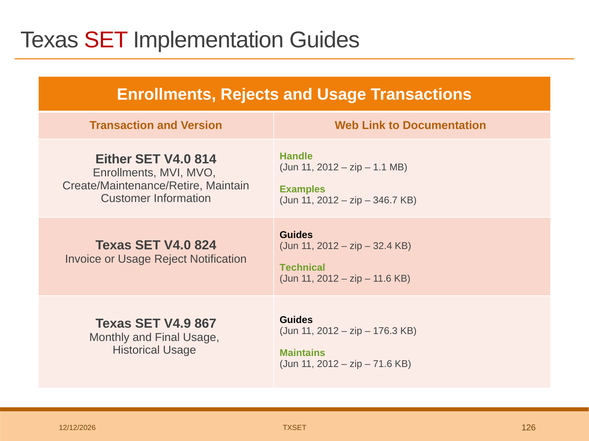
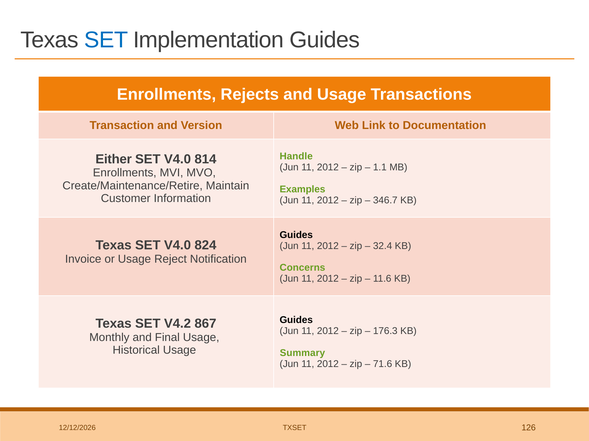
SET at (106, 40) colour: red -> blue
Technical: Technical -> Concerns
V4.9: V4.9 -> V4.2
Maintains: Maintains -> Summary
